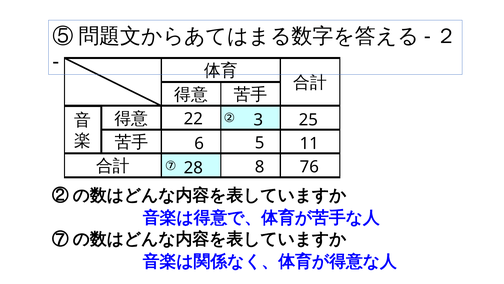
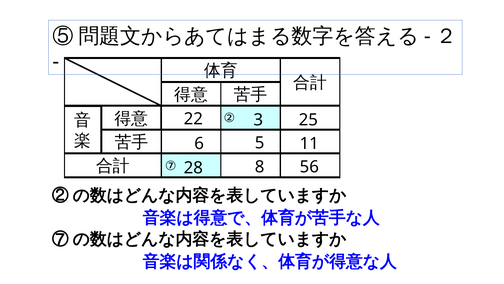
76: 76 -> 56
